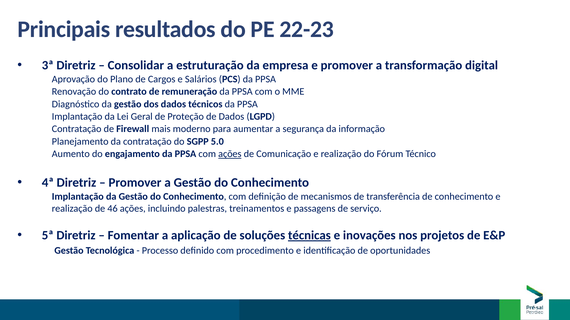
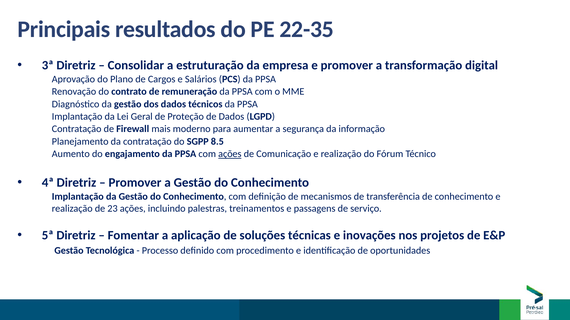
22-23: 22-23 -> 22-35
5.0: 5.0 -> 8.5
46: 46 -> 23
técnicas underline: present -> none
